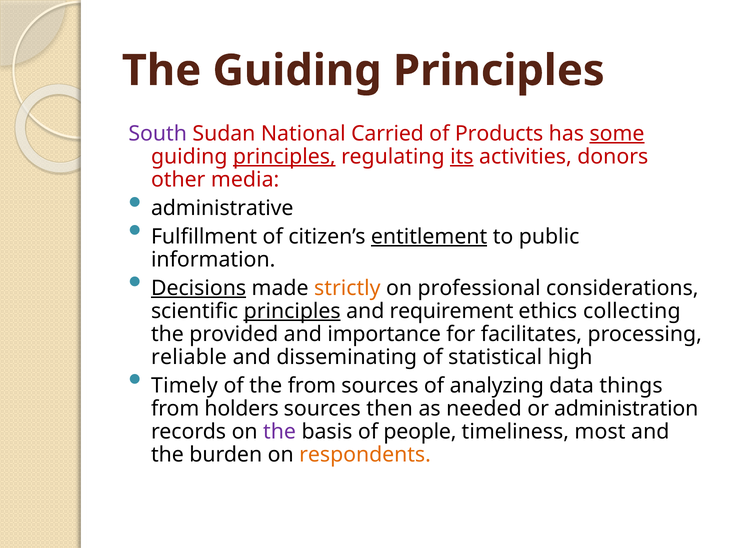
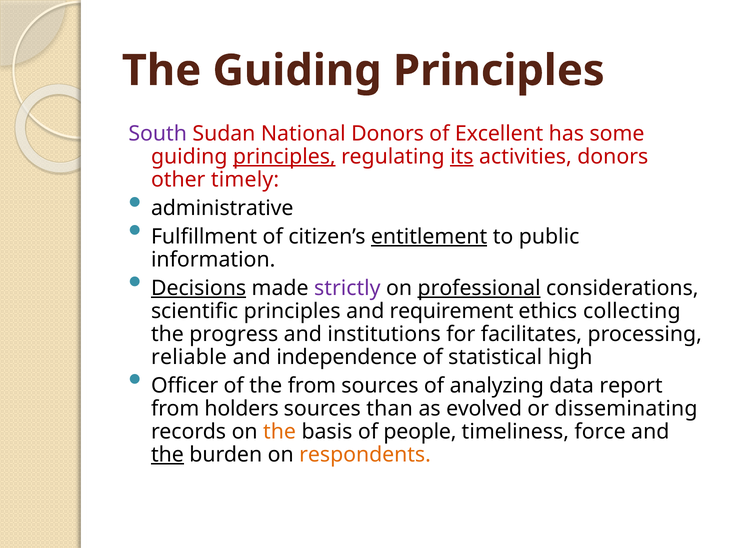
National Carried: Carried -> Donors
Products: Products -> Excellent
some underline: present -> none
media: media -> timely
strictly colour: orange -> purple
professional underline: none -> present
principles at (292, 311) underline: present -> none
provided: provided -> progress
importance: importance -> institutions
disseminating: disseminating -> independence
Timely: Timely -> Officer
things: things -> report
then: then -> than
needed: needed -> evolved
administration: administration -> disseminating
the at (280, 431) colour: purple -> orange
most: most -> force
the at (167, 454) underline: none -> present
